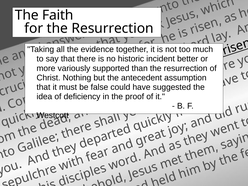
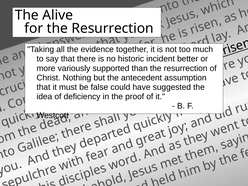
Faith: Faith -> Alive
